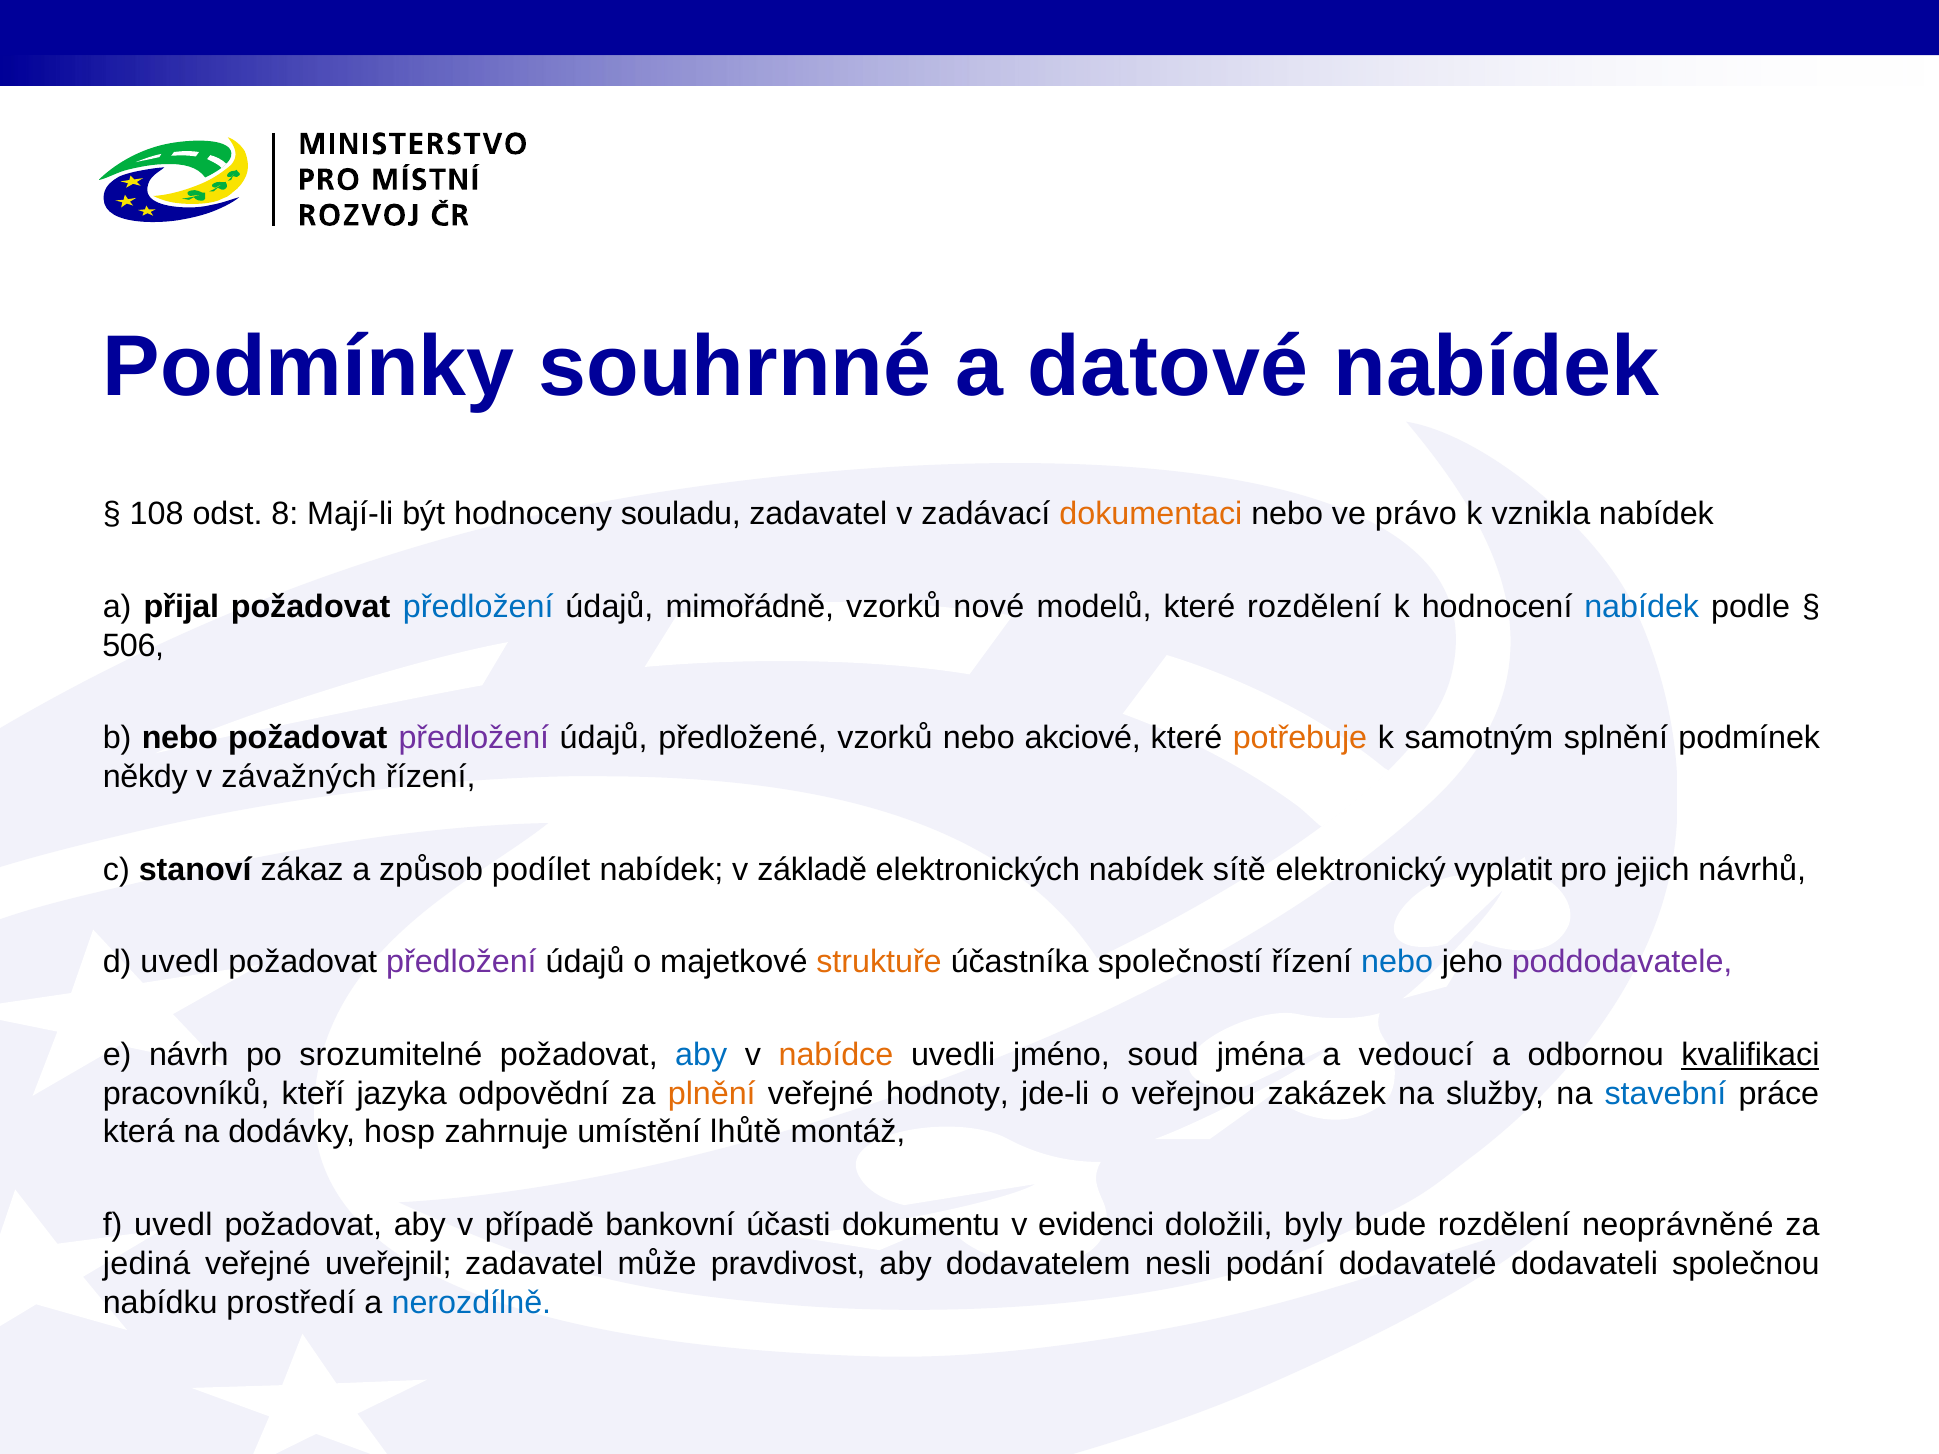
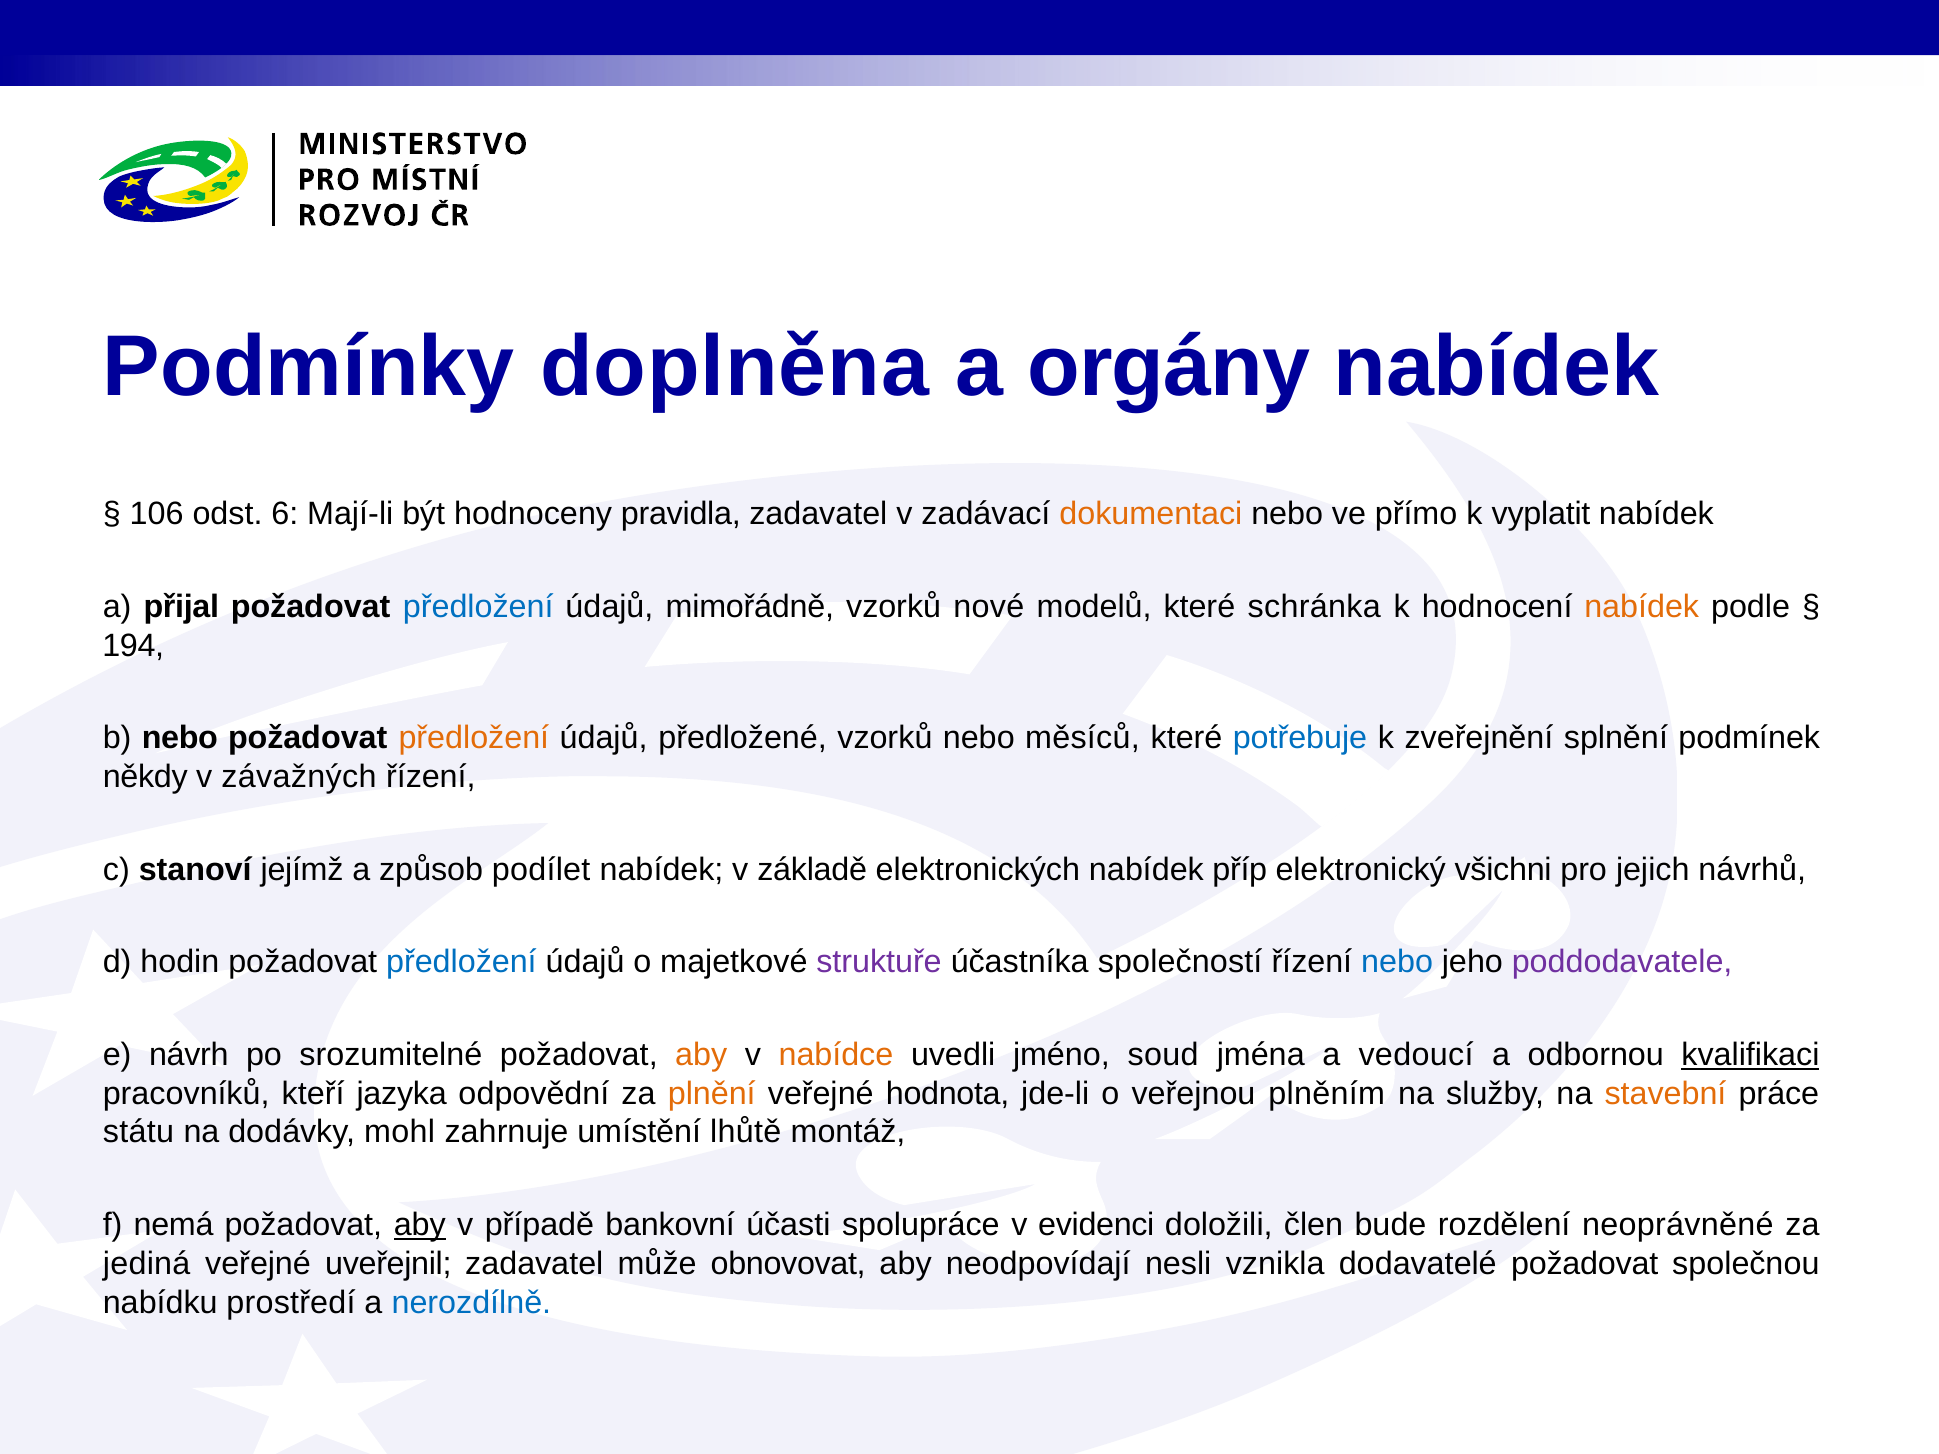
souhrnné: souhrnné -> doplněna
datové: datové -> orgány
108: 108 -> 106
8: 8 -> 6
souladu: souladu -> pravidla
právo: právo -> přímo
vznikla: vznikla -> vyplatit
které rozdělení: rozdělení -> schránka
nabídek at (1642, 607) colour: blue -> orange
506: 506 -> 194
předložení at (474, 738) colour: purple -> orange
akciové: akciové -> měsíců
potřebuje colour: orange -> blue
samotným: samotným -> zveřejnění
zákaz: zákaz -> jejímž
sítě: sítě -> příp
vyplatit: vyplatit -> všichni
d uvedl: uvedl -> hodin
předložení at (461, 962) colour: purple -> blue
struktuře colour: orange -> purple
aby at (701, 1055) colour: blue -> orange
hodnoty: hodnoty -> hodnota
zakázek: zakázek -> plněním
stavební colour: blue -> orange
která: která -> státu
hosp: hosp -> mohl
f uvedl: uvedl -> nemá
aby at (420, 1225) underline: none -> present
dokumentu: dokumentu -> spolupráce
byly: byly -> člen
pravdivost: pravdivost -> obnovovat
dodavatelem: dodavatelem -> neodpovídají
podání: podání -> vznikla
dodavatelé dodavateli: dodavateli -> požadovat
